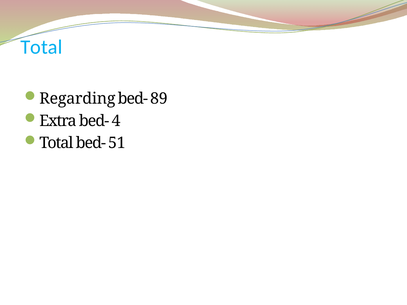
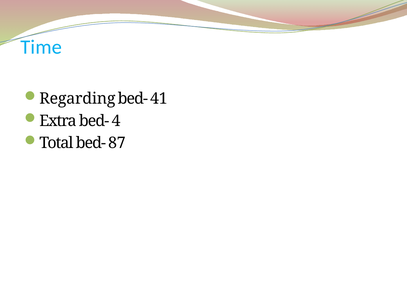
Total at (41, 47): Total -> Time
89: 89 -> 41
51: 51 -> 87
